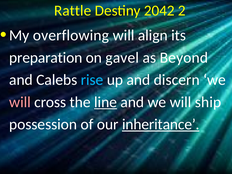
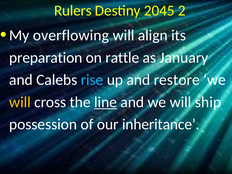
Rattle: Rattle -> Rulers
2042: 2042 -> 2045
gavel: gavel -> rattle
Beyond: Beyond -> January
discern: discern -> restore
will at (20, 102) colour: pink -> yellow
inheritance underline: present -> none
